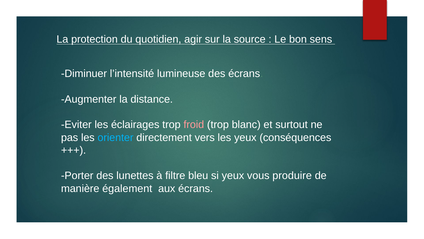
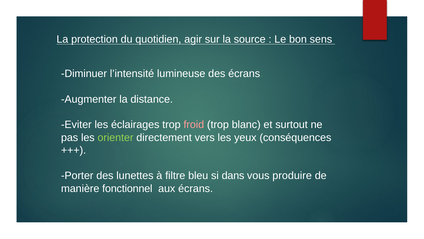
orienter colour: light blue -> light green
si yeux: yeux -> dans
également: également -> fonctionnel
